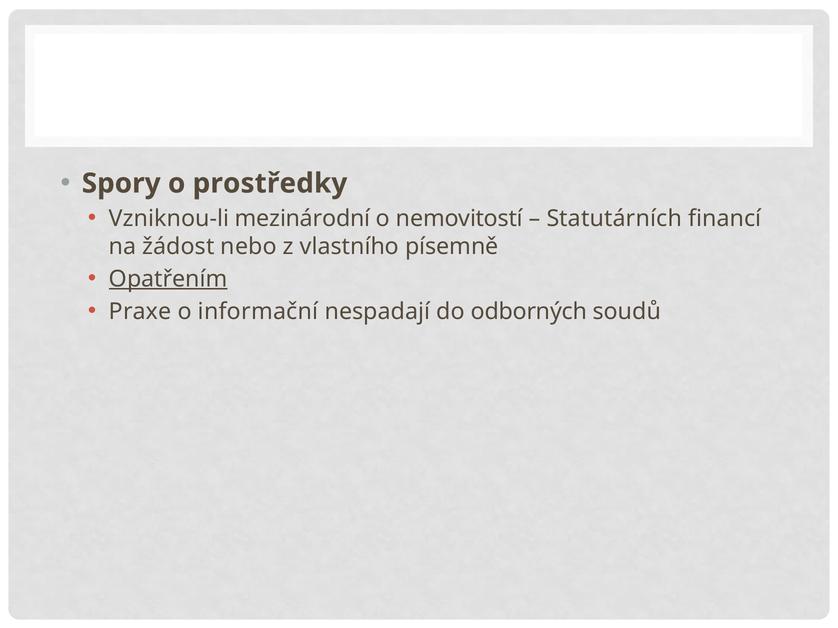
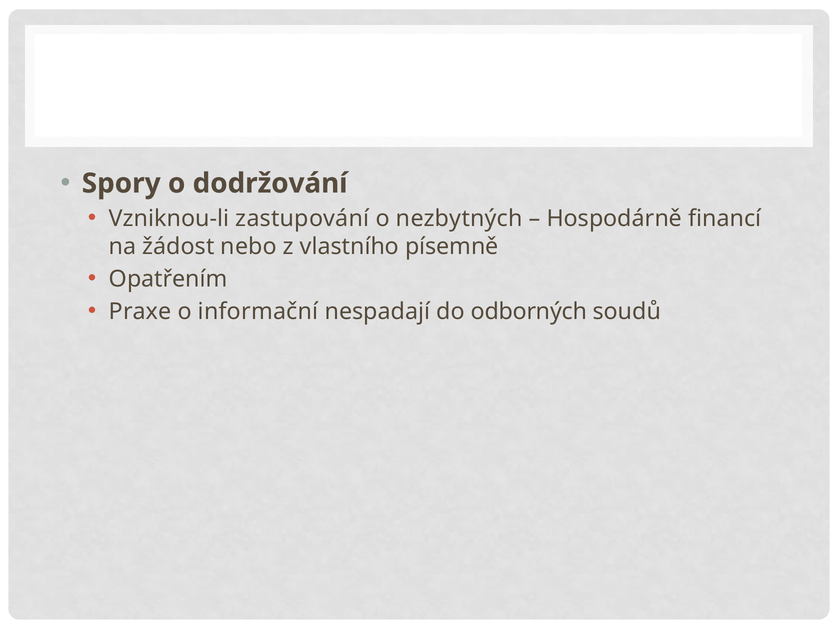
prostředky: prostředky -> dodržování
mezinárodní: mezinárodní -> zastupování
nemovitostí: nemovitostí -> nezbytných
Statutárních: Statutárních -> Hospodárně
Opatřením underline: present -> none
